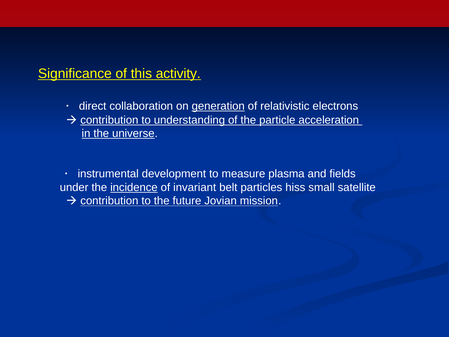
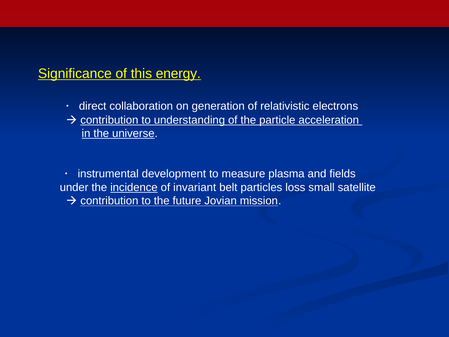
activity: activity -> energy
generation underline: present -> none
hiss: hiss -> loss
